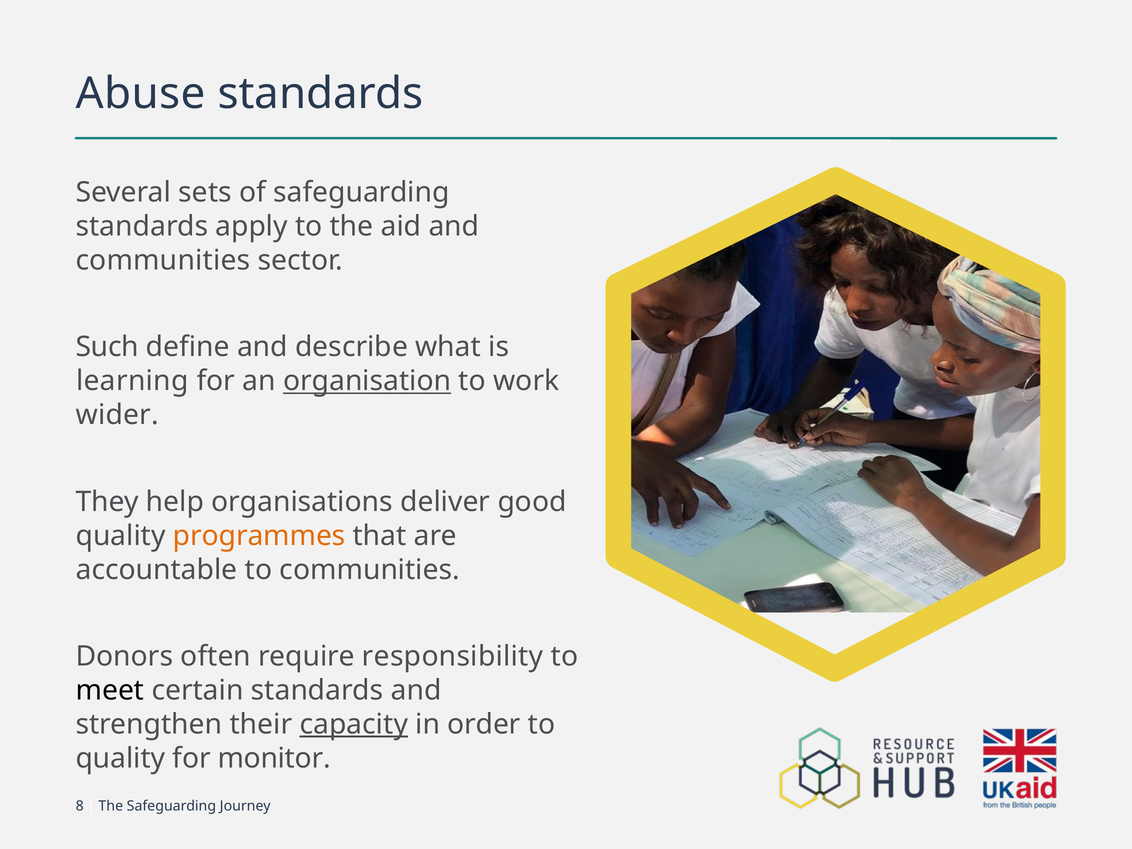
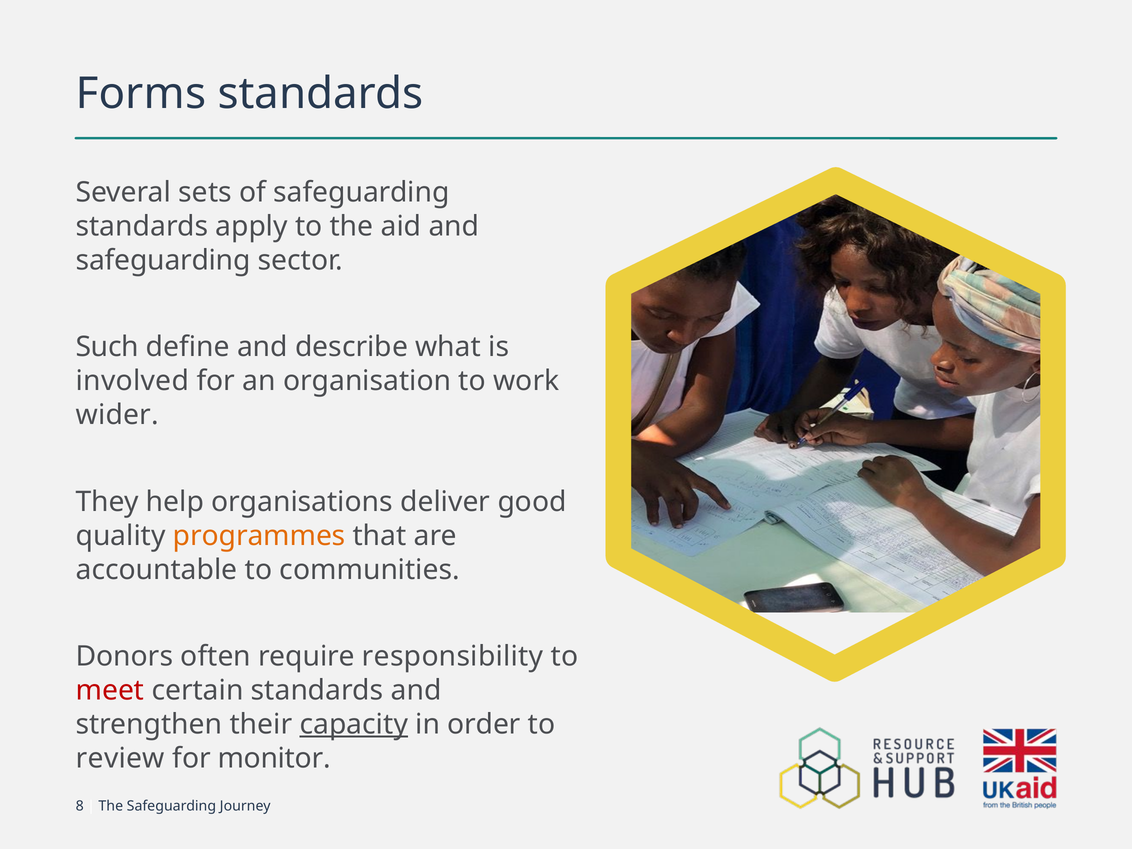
Abuse: Abuse -> Forms
communities at (163, 260): communities -> safeguarding
learning: learning -> involved
organisation underline: present -> none
meet colour: black -> red
quality at (120, 758): quality -> review
